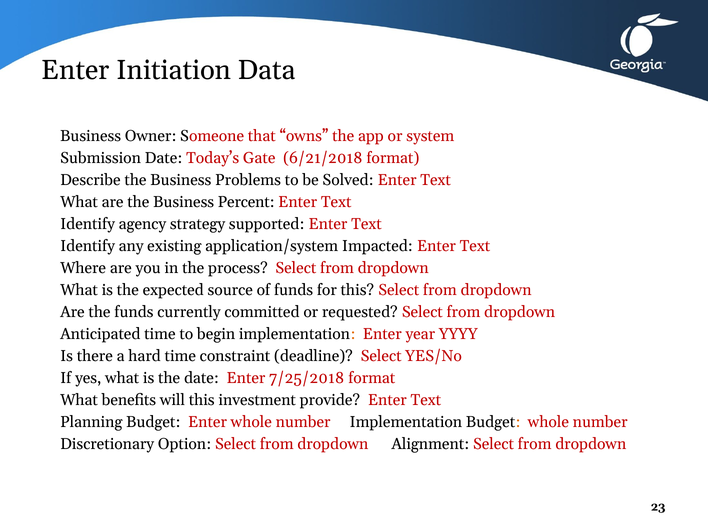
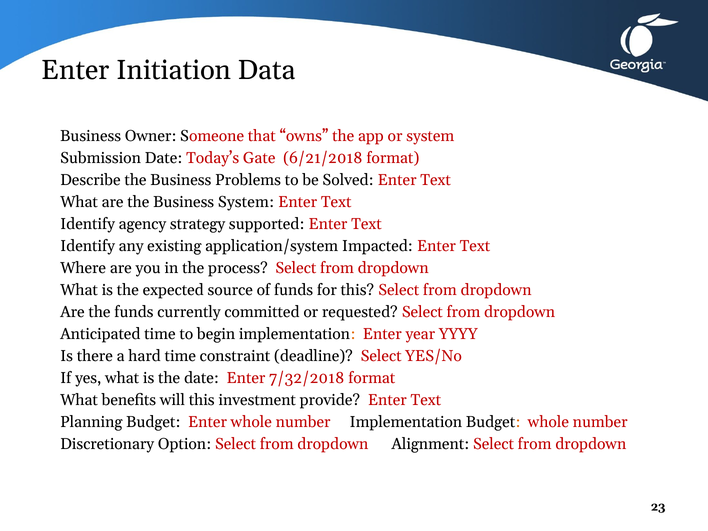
Business Percent: Percent -> System
7/25/2018: 7/25/2018 -> 7/32/2018
